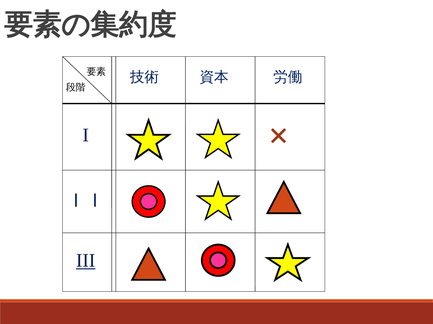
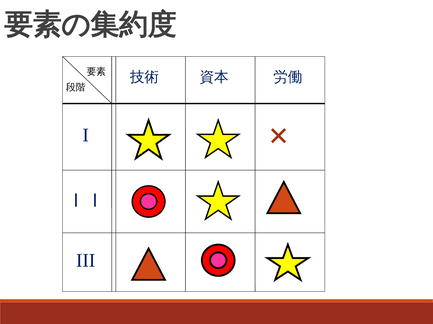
III underline: present -> none
